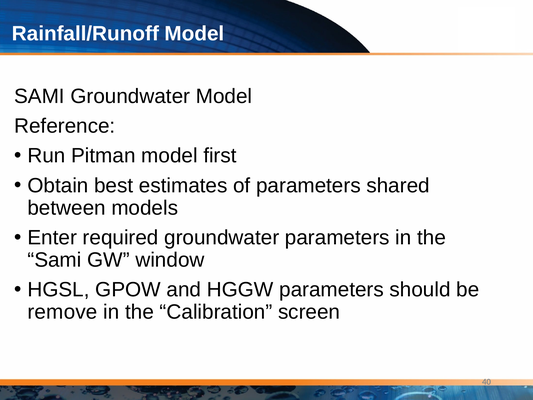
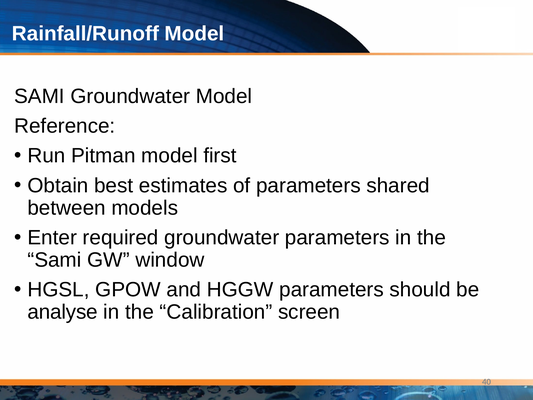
remove: remove -> analyse
